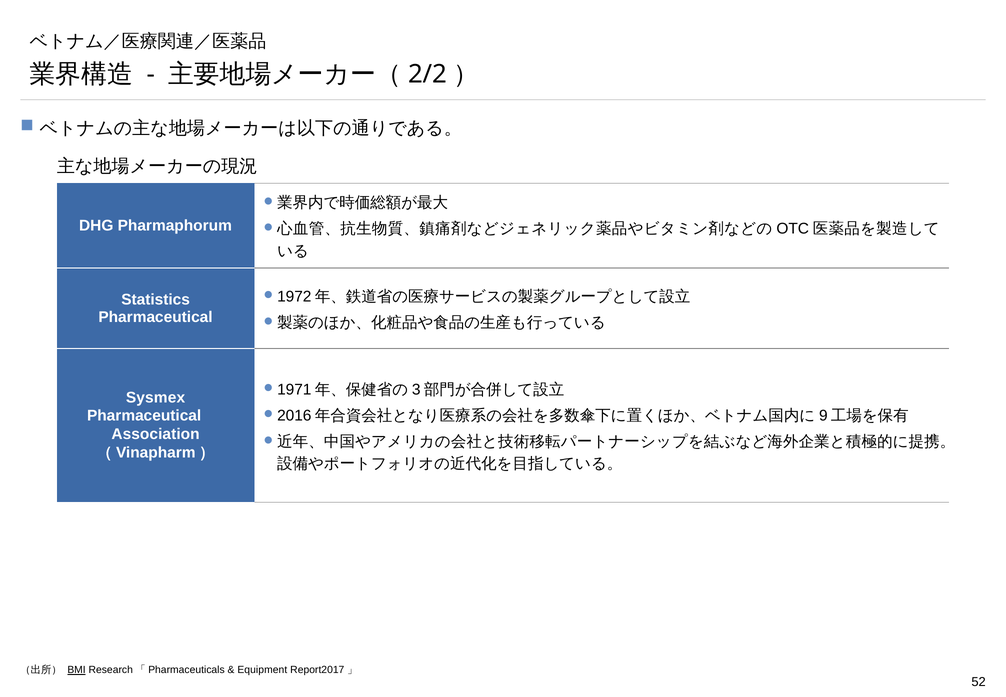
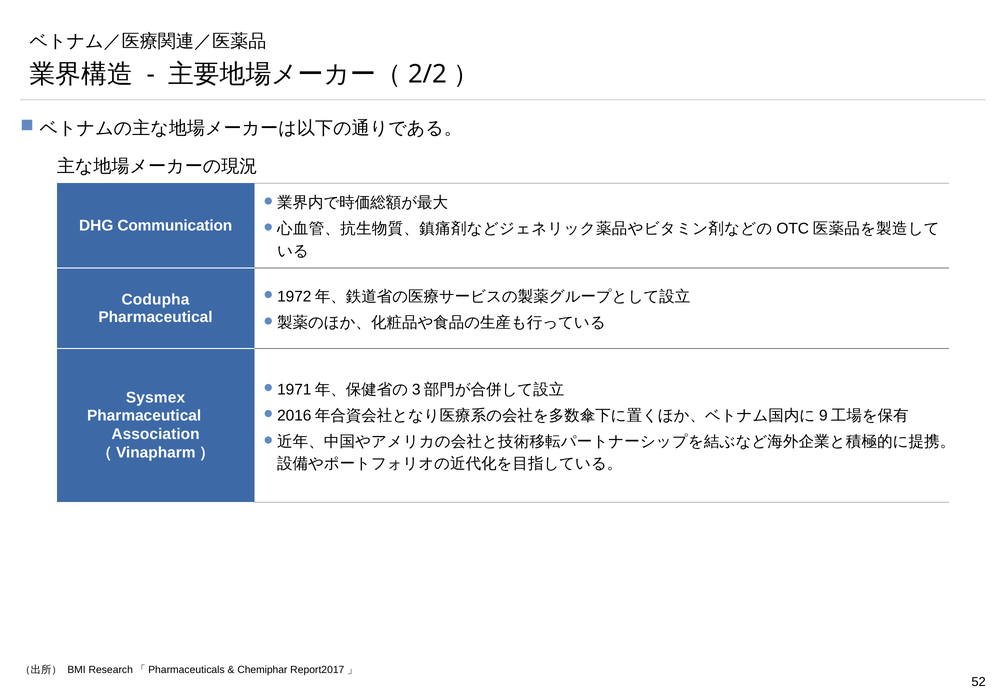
Pharmaphorum: Pharmaphorum -> Communication
Statistics: Statistics -> Codupha
BMI underline: present -> none
Equipment: Equipment -> Chemiphar
